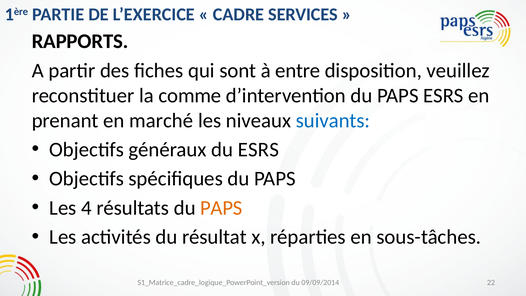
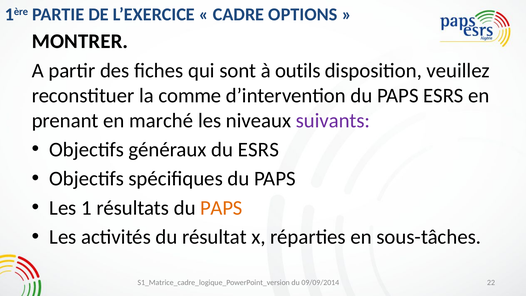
SERVICES: SERVICES -> OPTIONS
RAPPORTS: RAPPORTS -> MONTRER
entre: entre -> outils
suivants colour: blue -> purple
4: 4 -> 1
